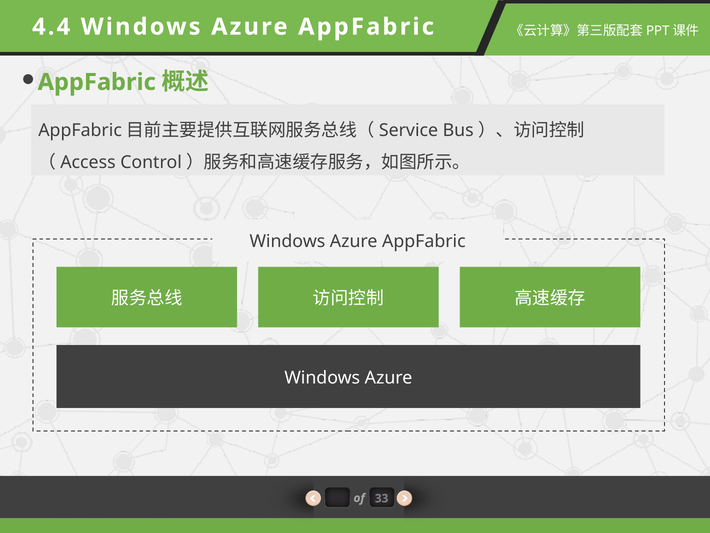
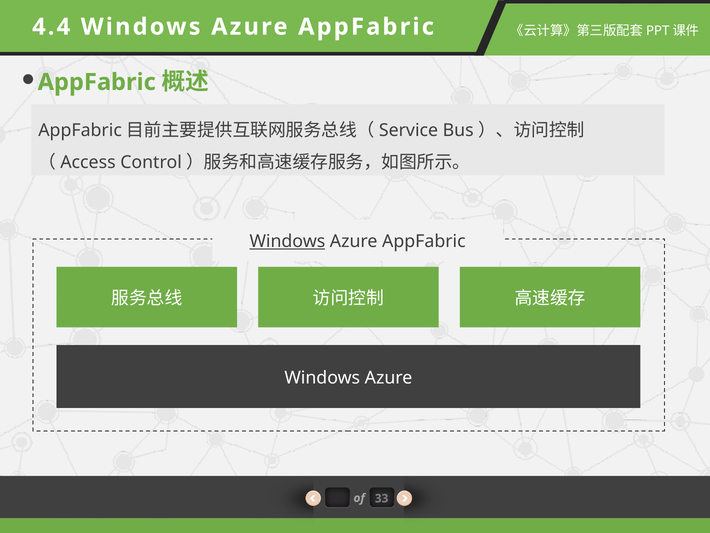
Windows at (287, 241) underline: none -> present
